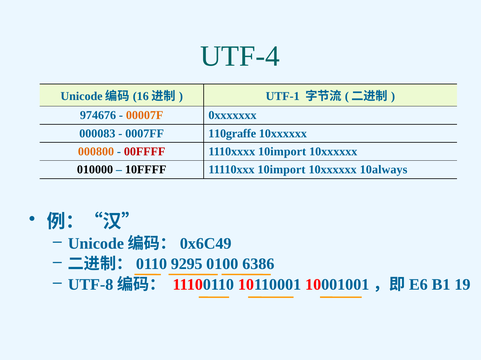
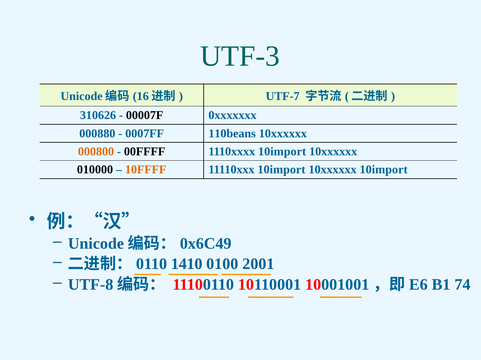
UTF-4: UTF-4 -> UTF-3
UTF-1: UTF-1 -> UTF-7
974676: 974676 -> 310626
00007F colour: orange -> black
000083: 000083 -> 000880
110graffe: 110graffe -> 110beans
00FFFF colour: red -> black
10FFFF colour: black -> orange
10xxxxxx 10always: 10always -> 10import
9295: 9295 -> 1410
6386: 6386 -> 2001
19: 19 -> 74
